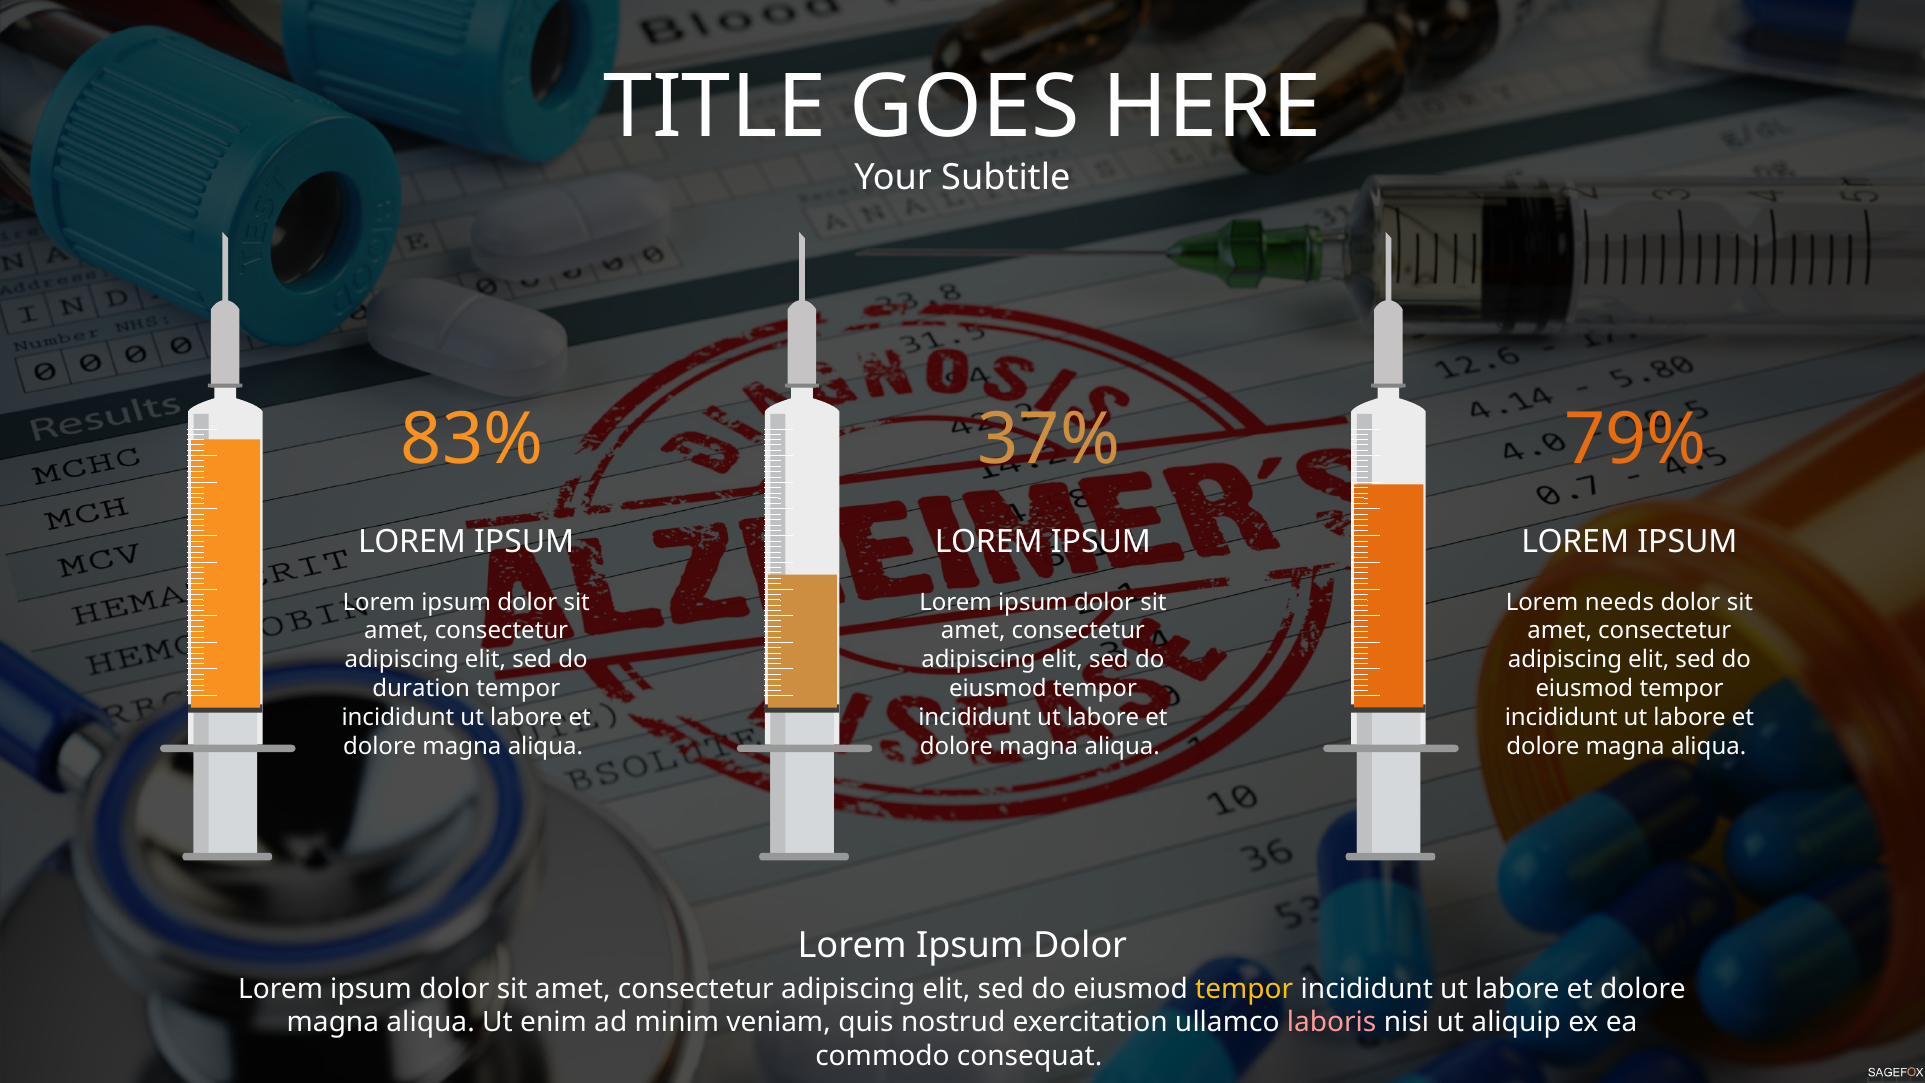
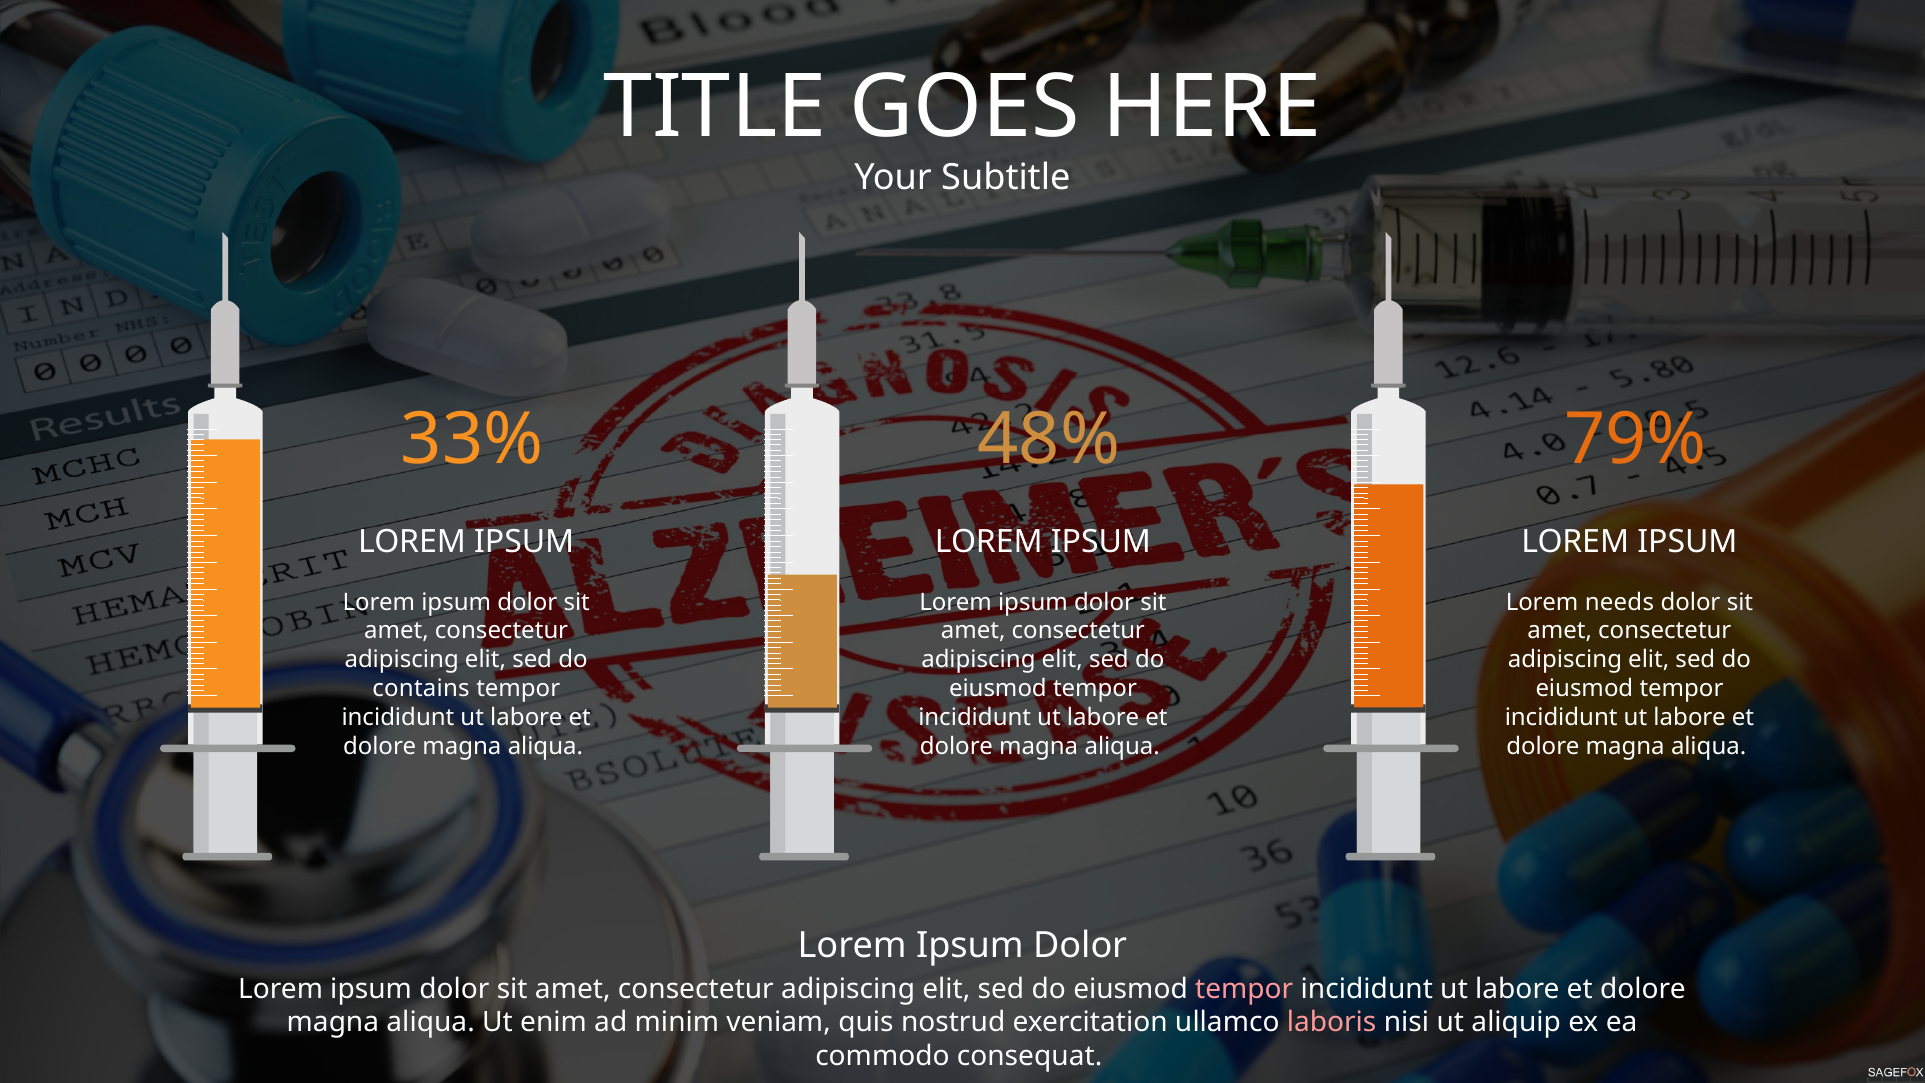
83%: 83% -> 33%
37%: 37% -> 48%
duration: duration -> contains
tempor at (1244, 989) colour: yellow -> pink
